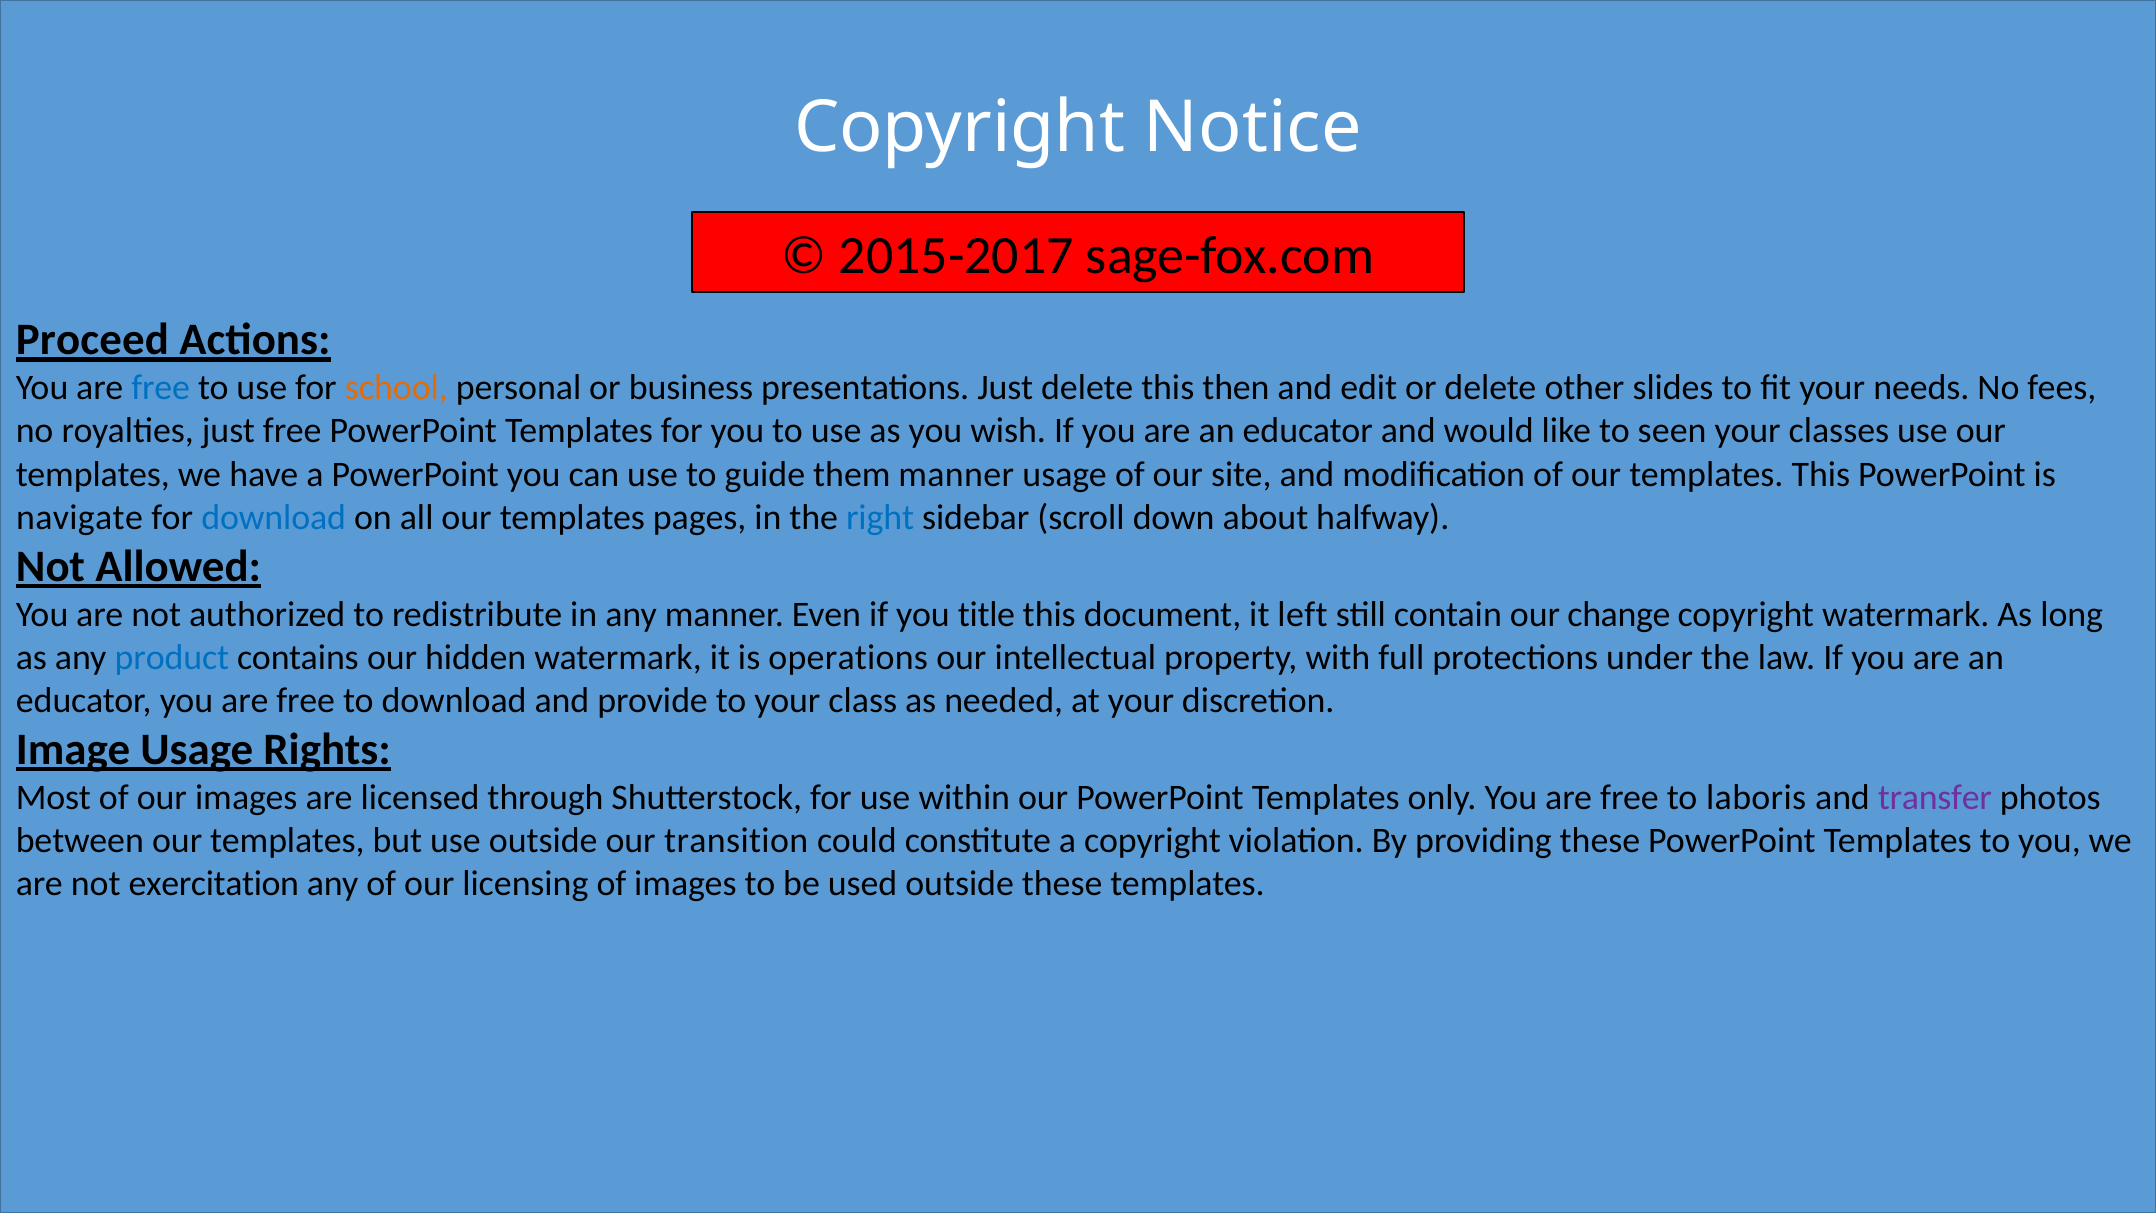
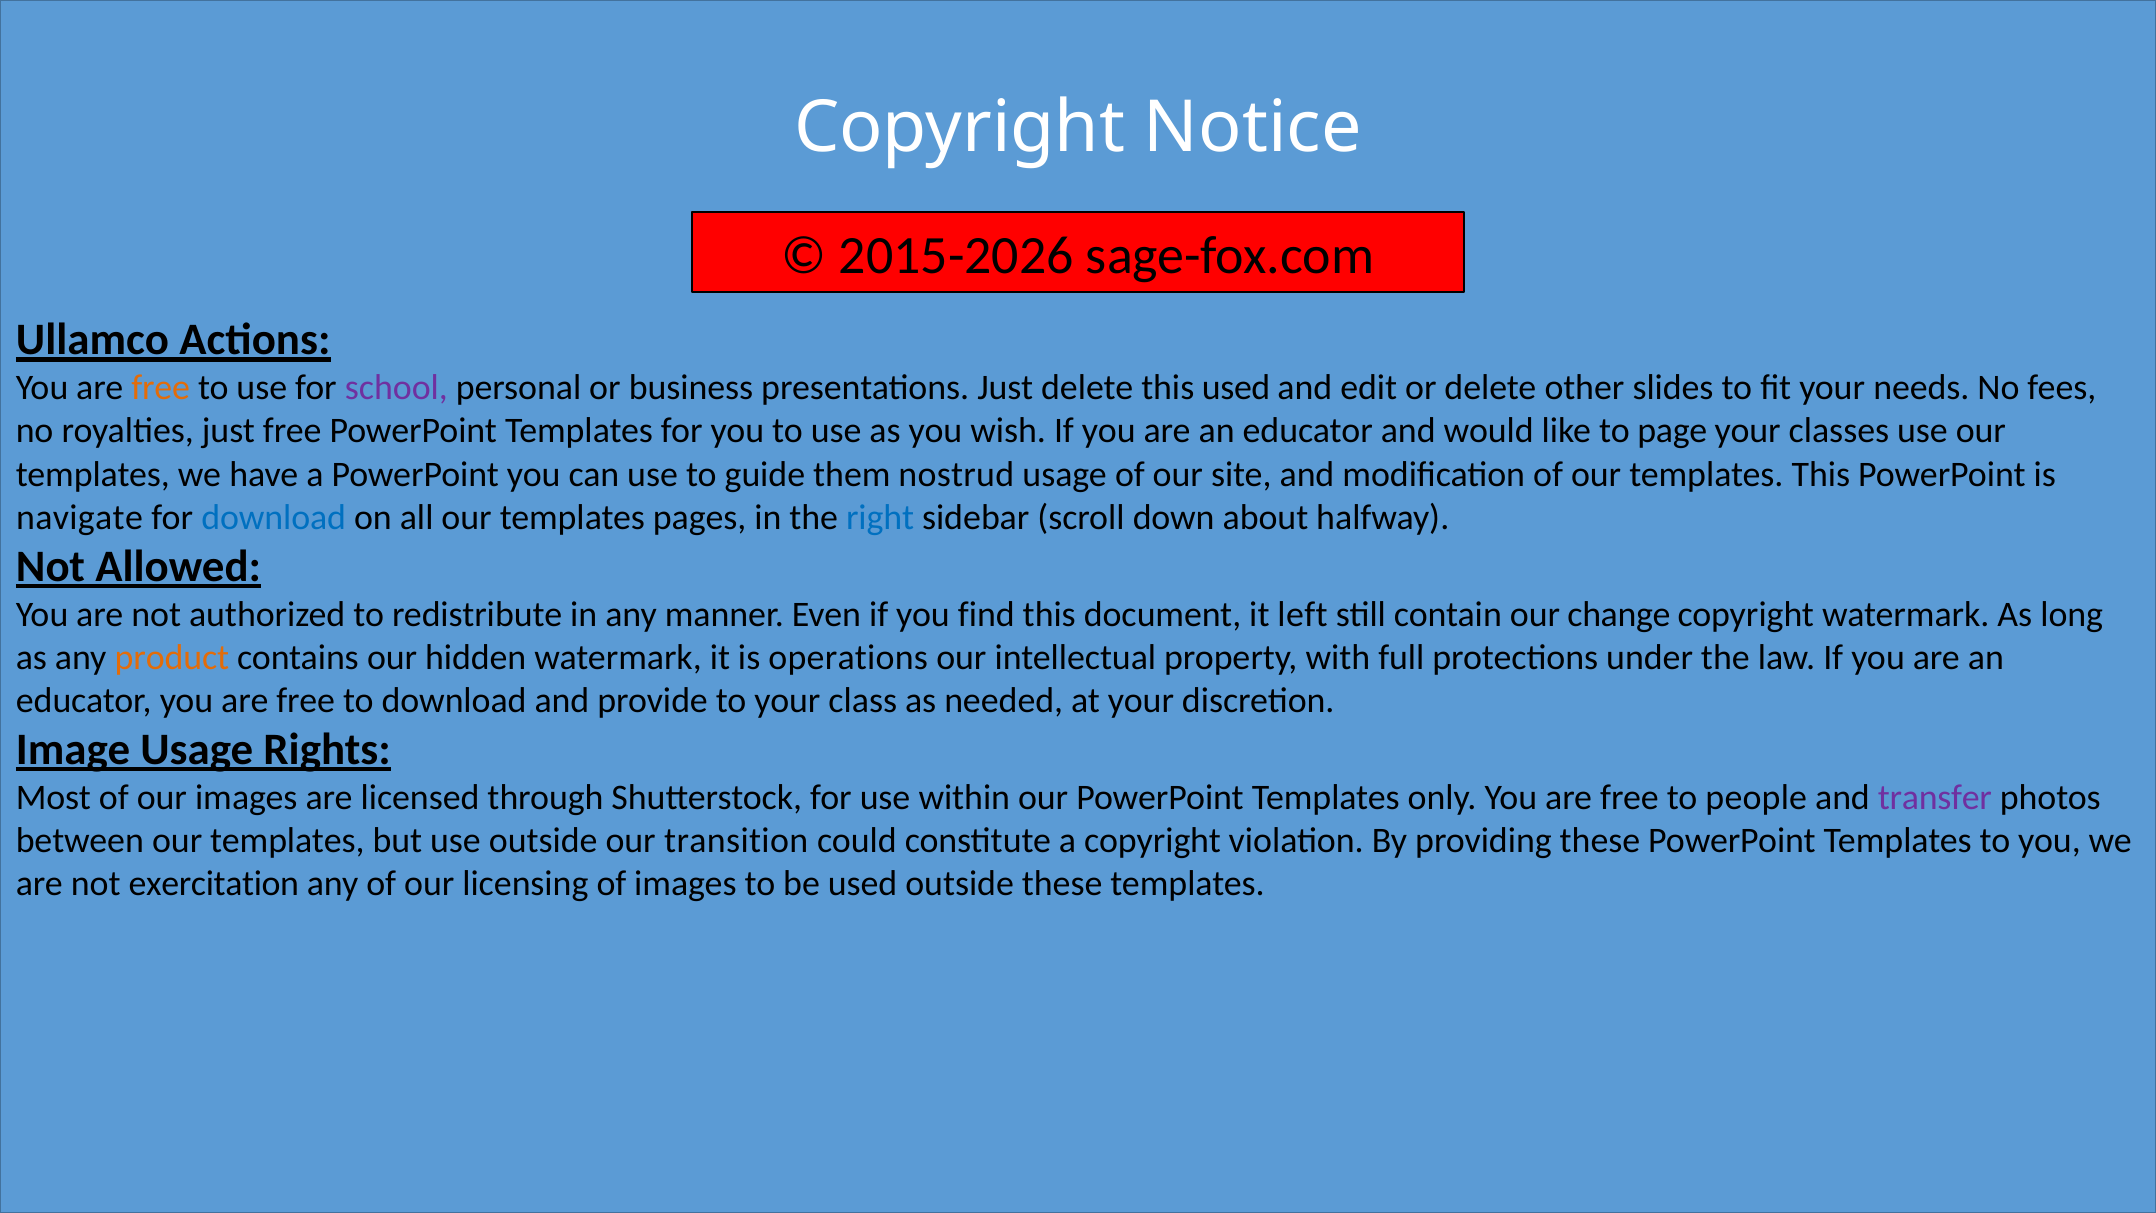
2015-2017: 2015-2017 -> 2015-2026
Proceed: Proceed -> Ullamco
free at (161, 388) colour: blue -> orange
school colour: orange -> purple
this then: then -> used
seen: seen -> page
them manner: manner -> nostrud
title: title -> find
product colour: blue -> orange
laboris: laboris -> people
